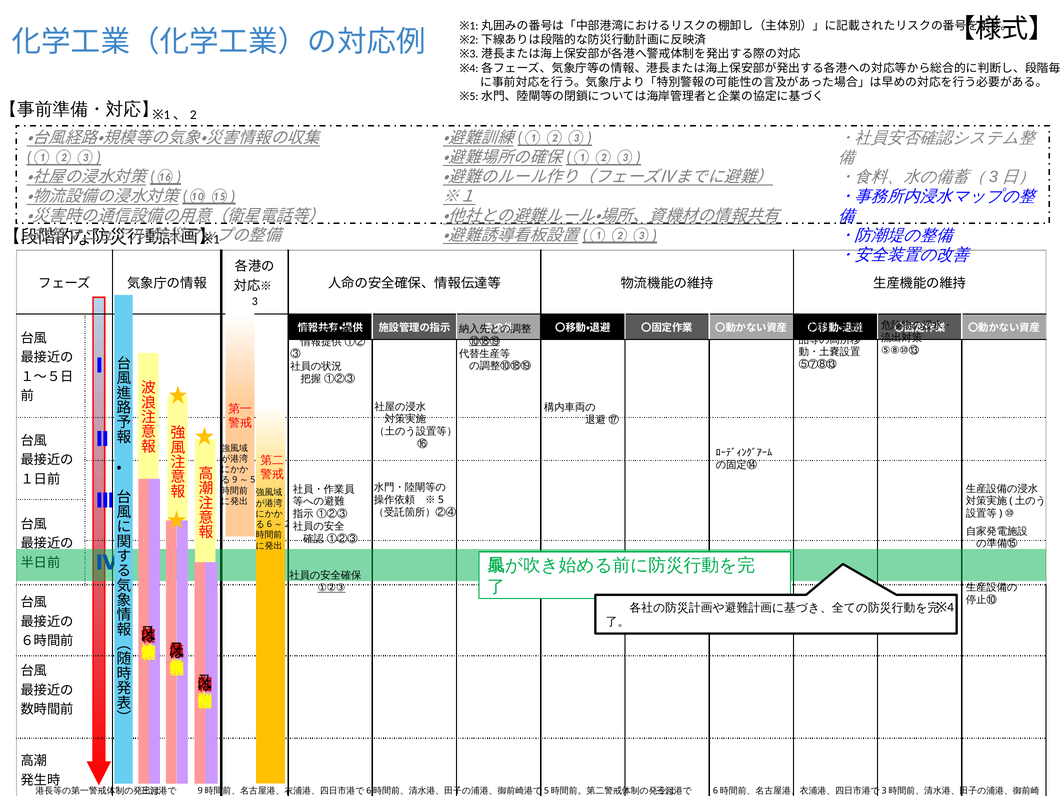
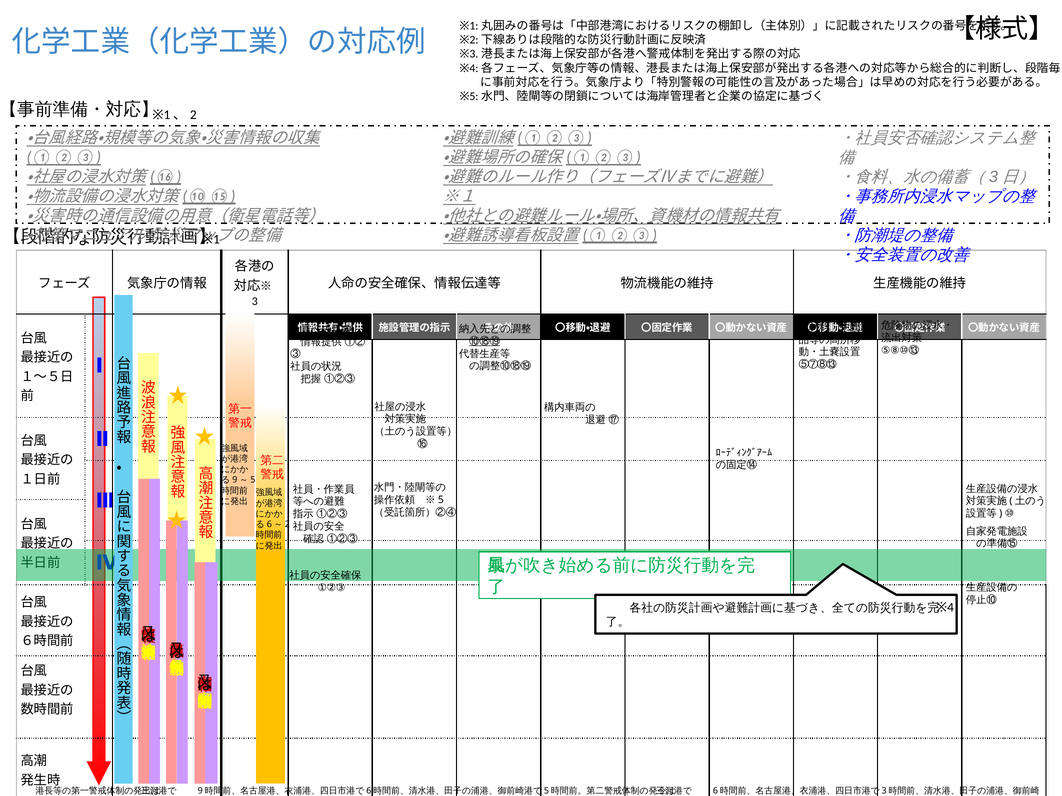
①②③ at (331, 588) underline: present -> none
